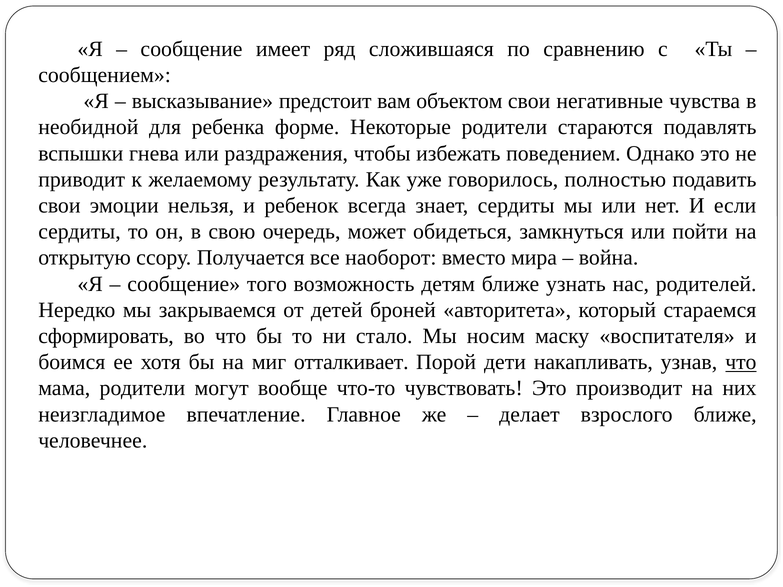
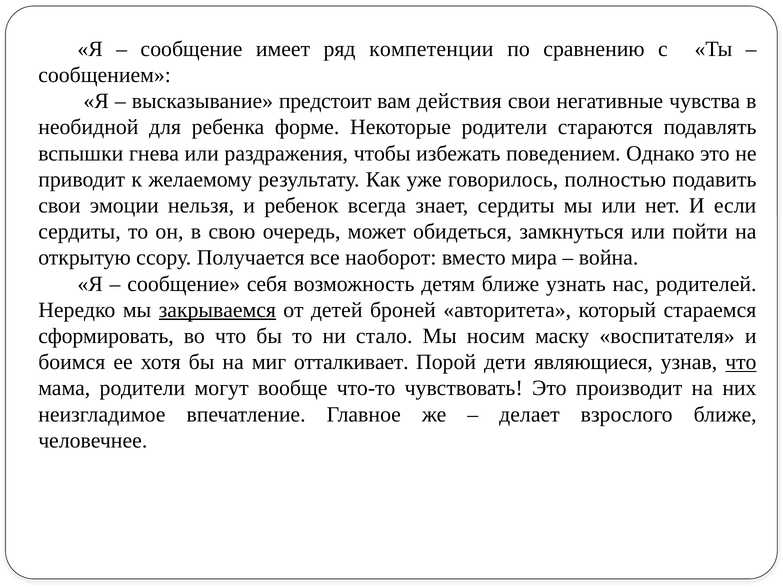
сложившаяся: сложившаяся -> компетенции
объектом: объектом -> действия
того: того -> себя
закрываемся underline: none -> present
накапливать: накапливать -> являющиеся
